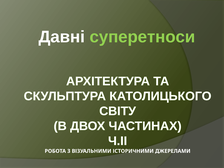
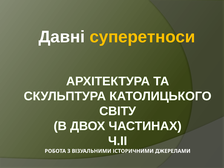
суперетноси colour: light green -> yellow
